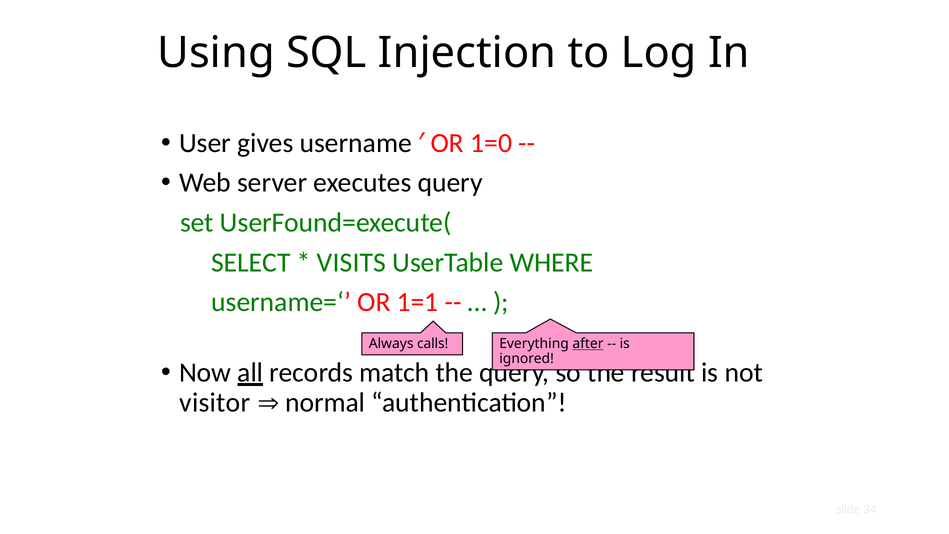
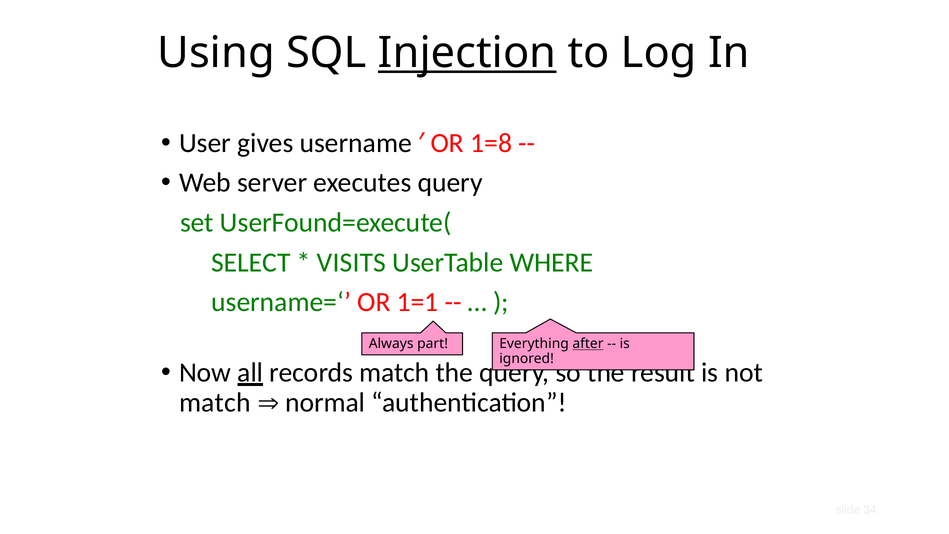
Injection underline: none -> present
1=0: 1=0 -> 1=8
calls: calls -> part
visitor at (215, 402): visitor -> match
